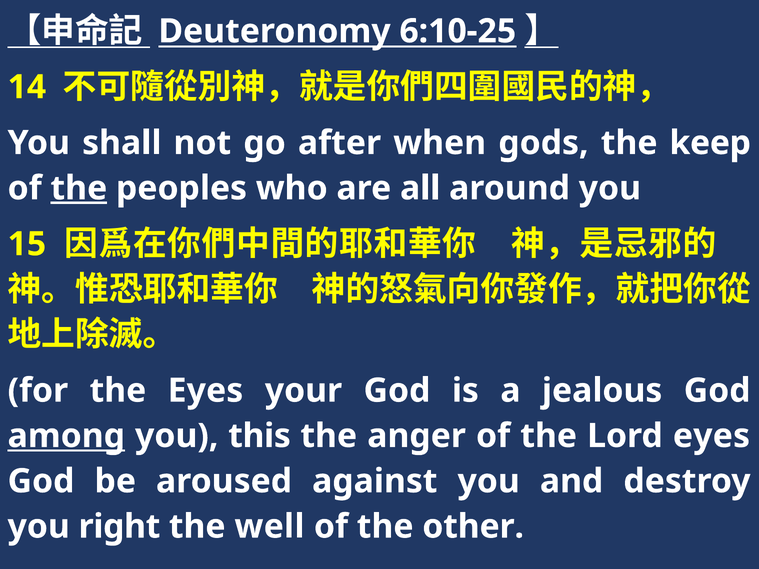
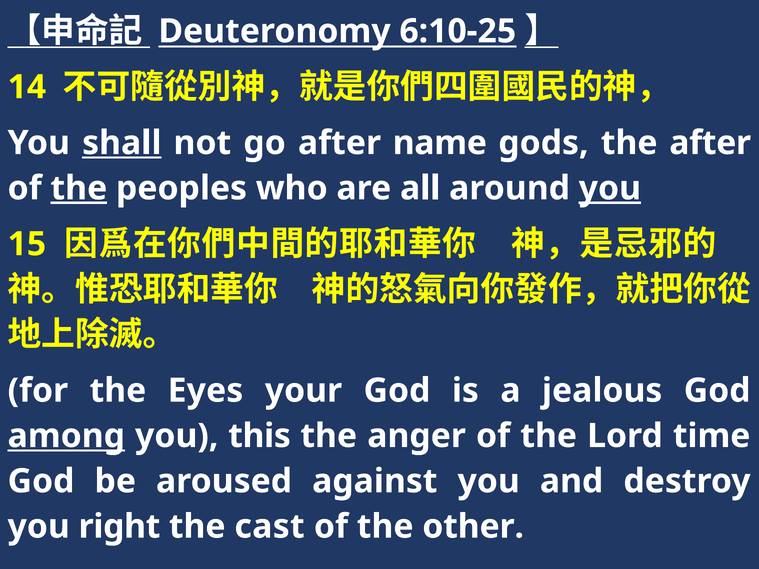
shall underline: none -> present
when: when -> name
the keep: keep -> after
you at (610, 188) underline: none -> present
Lord eyes: eyes -> time
well: well -> cast
